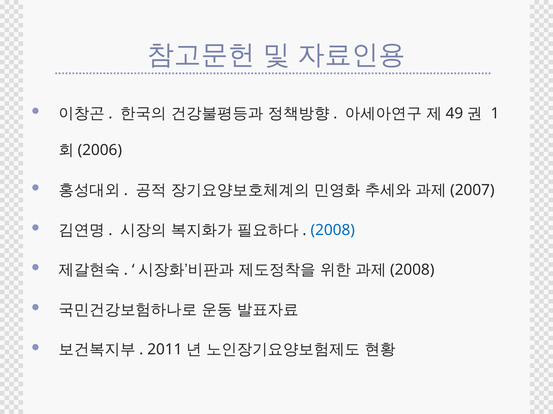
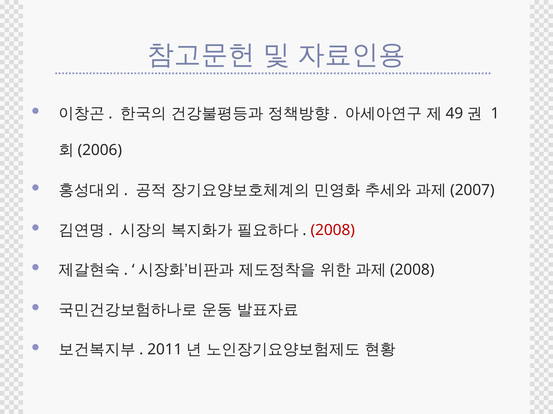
2008 colour: blue -> red
